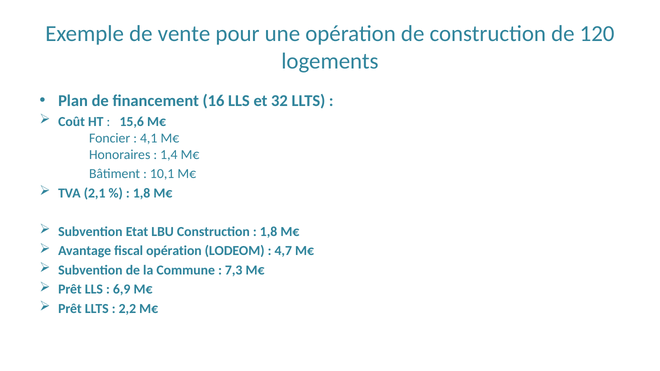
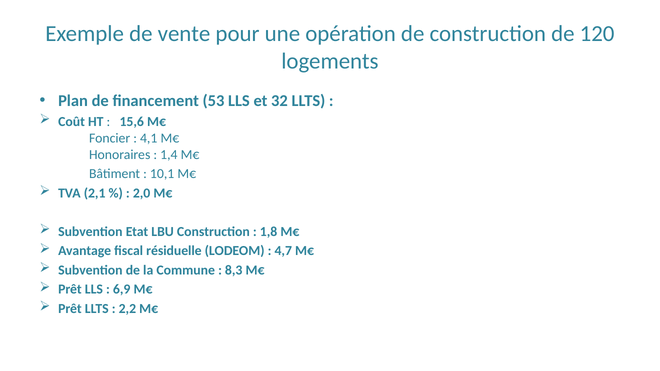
16: 16 -> 53
1,8 at (142, 193): 1,8 -> 2,0
fiscal opération: opération -> résiduelle
7,3: 7,3 -> 8,3
